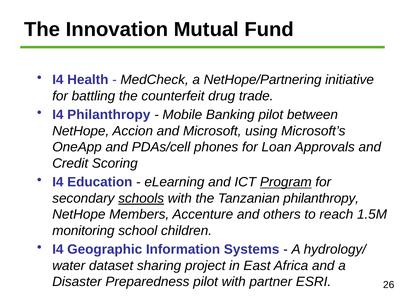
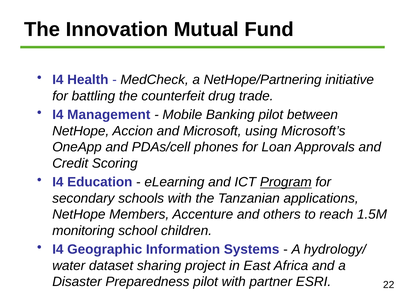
I4 Philanthropy: Philanthropy -> Management
schools underline: present -> none
Tanzanian philanthropy: philanthropy -> applications
26: 26 -> 22
